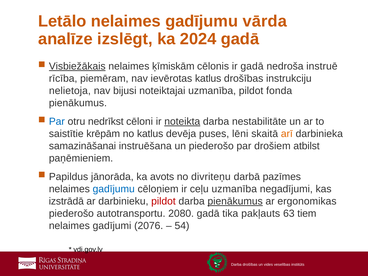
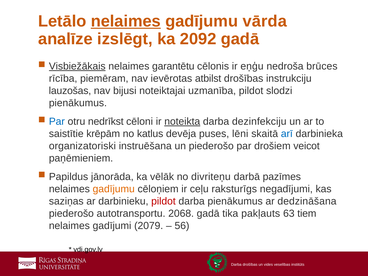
nelaimes at (126, 21) underline: none -> present
2024: 2024 -> 2092
ķīmiskām: ķīmiskām -> garantētu
ir gadā: gadā -> eņģu
instruē: instruē -> brūces
ievērotas katlus: katlus -> atbilst
nelietoja: nelietoja -> lauzošas
fonda: fonda -> slodzi
nestabilitāte: nestabilitāte -> dezinfekciju
arī colour: orange -> blue
samazināšanai: samazināšanai -> organizatoriski
atbilst: atbilst -> veicot
avots: avots -> vēlāk
gadījumu at (114, 189) colour: blue -> orange
ceļu uzmanība: uzmanība -> raksturīgs
izstrādā: izstrādā -> saziņas
pienākumus at (235, 201) underline: present -> none
ergonomikas: ergonomikas -> dedzināšana
2080: 2080 -> 2068
2076: 2076 -> 2079
54: 54 -> 56
